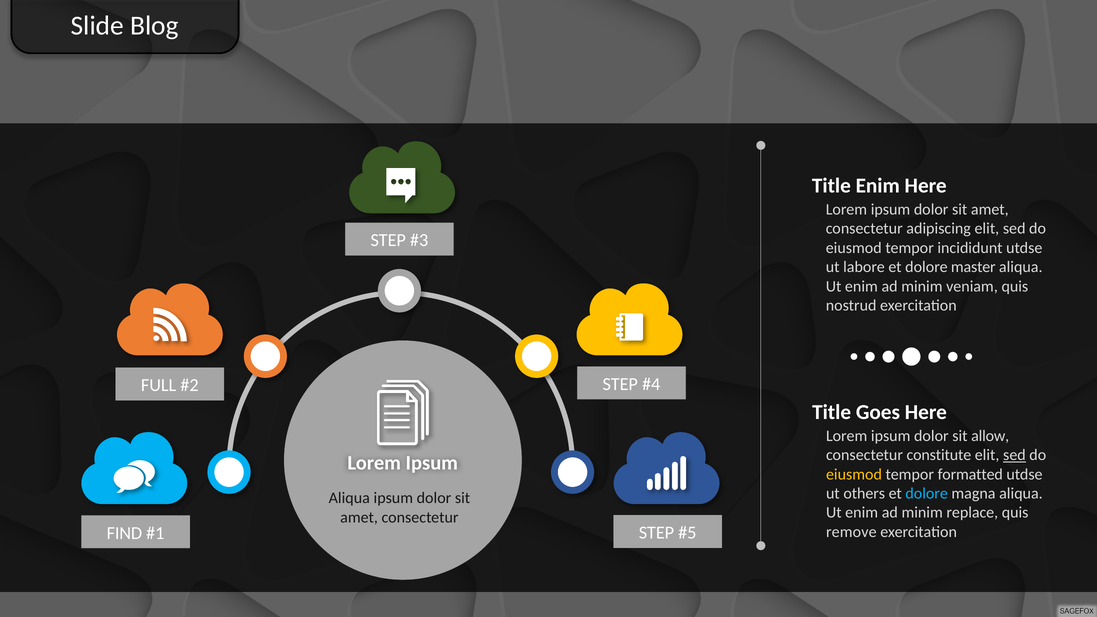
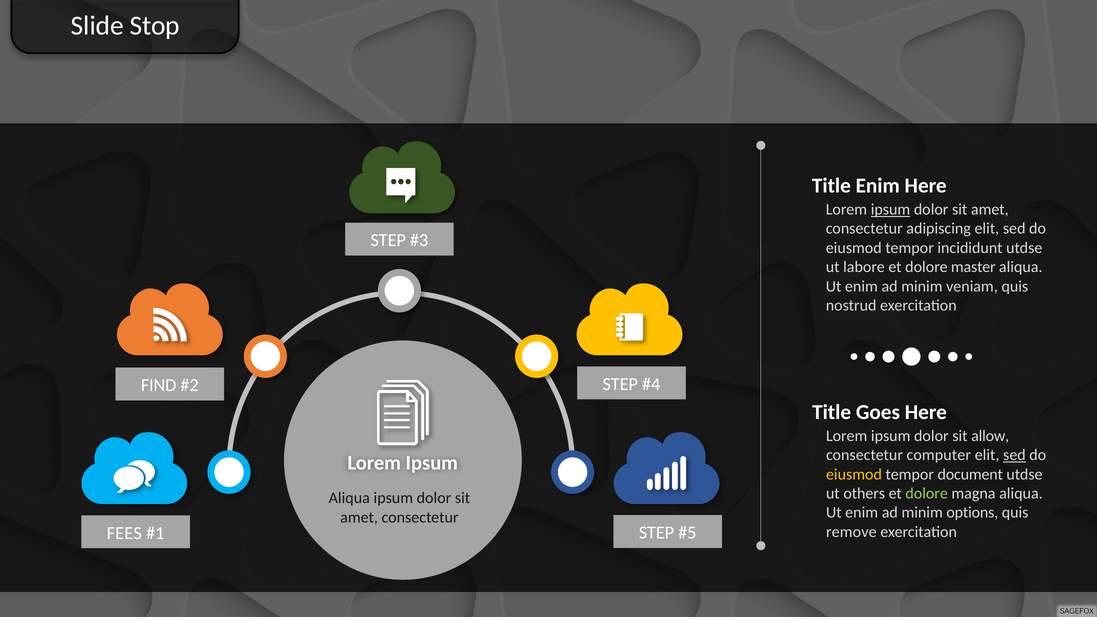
Blog: Blog -> Stop
ipsum at (890, 210) underline: none -> present
FULL: FULL -> FIND
constitute: constitute -> computer
formatted: formatted -> document
dolore at (927, 494) colour: light blue -> light green
replace: replace -> options
FIND: FIND -> FEES
